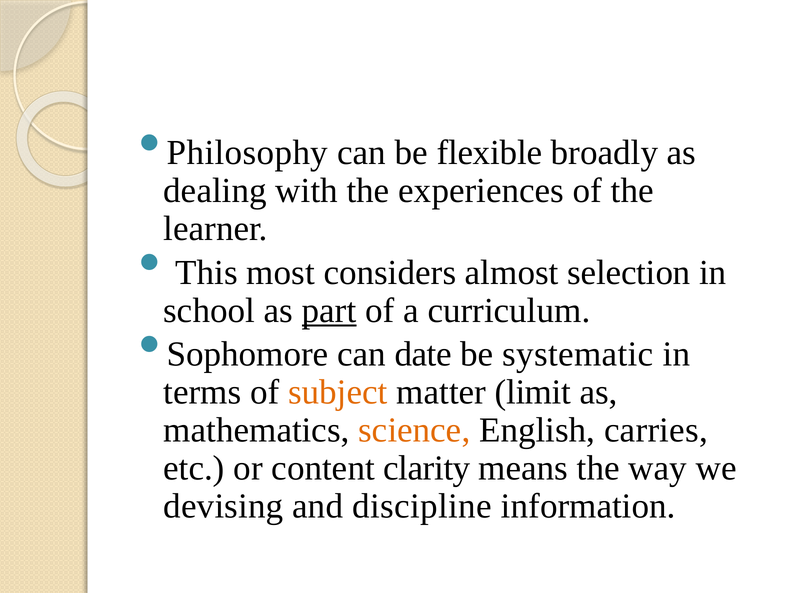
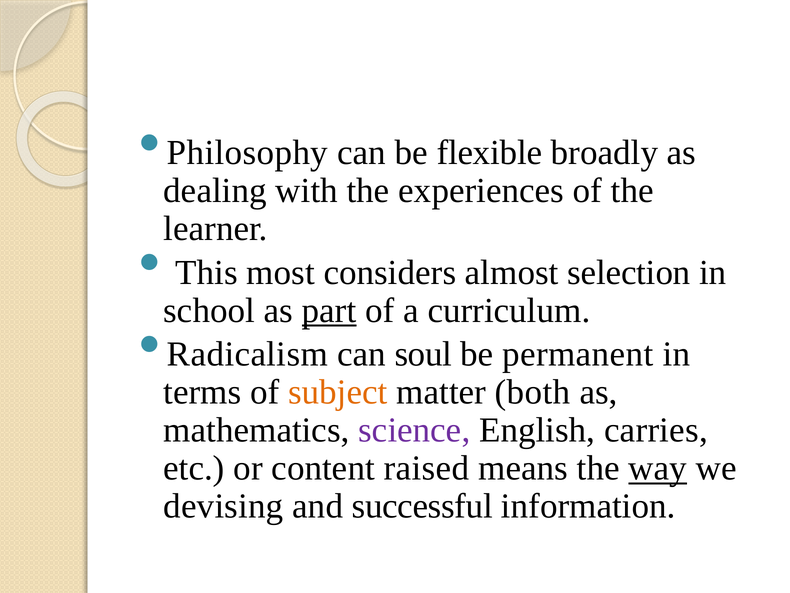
Sophomore: Sophomore -> Radicalism
date: date -> soul
systematic: systematic -> permanent
limit: limit -> both
science colour: orange -> purple
clarity: clarity -> raised
way underline: none -> present
discipline: discipline -> successful
